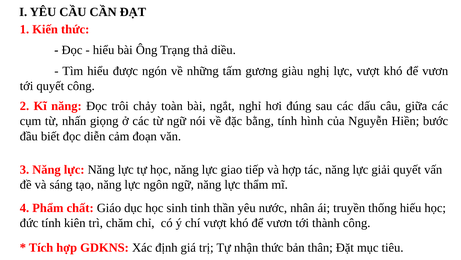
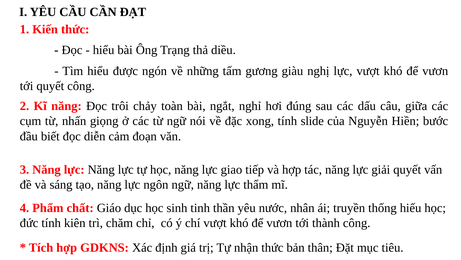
bằng: bằng -> xong
hình: hình -> slide
